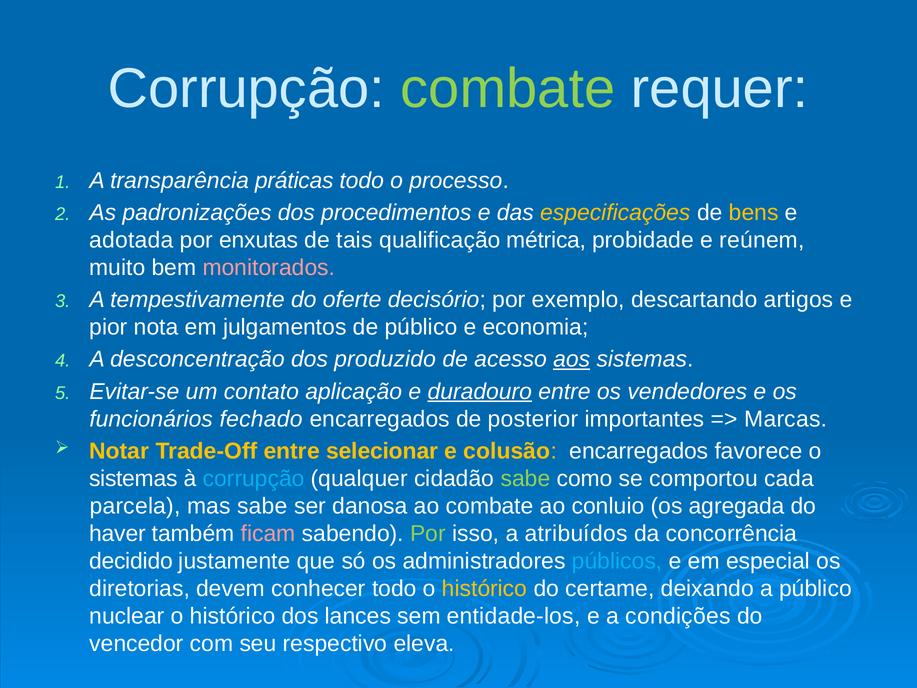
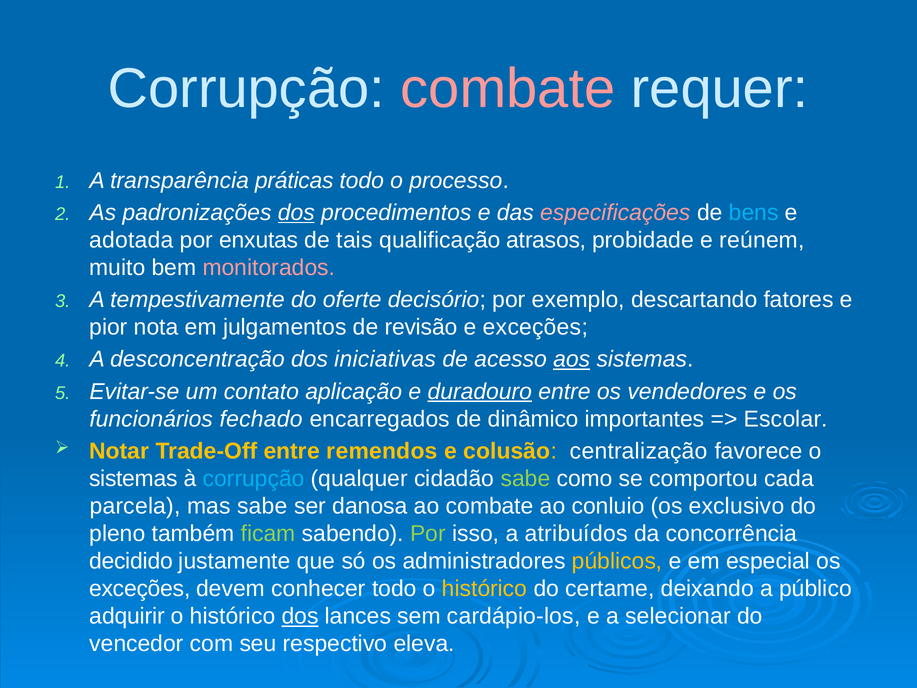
combate at (508, 89) colour: light green -> pink
dos at (296, 213) underline: none -> present
especificações colour: yellow -> pink
bens colour: yellow -> light blue
métrica: métrica -> atrasos
artigos: artigos -> fatores
de público: público -> revisão
e economia: economia -> exceções
produzido: produzido -> iniciativas
posterior: posterior -> dinâmico
Marcas: Marcas -> Escolar
selecionar: selecionar -> remendos
colusão encarregados: encarregados -> centralização
agregada: agregada -> exclusivo
haver: haver -> pleno
ficam colour: pink -> light green
públicos colour: light blue -> yellow
diretorias at (140, 588): diretorias -> exceções
nuclear: nuclear -> adquirir
dos at (300, 616) underline: none -> present
entidade-los: entidade-los -> cardápio-los
condições: condições -> selecionar
